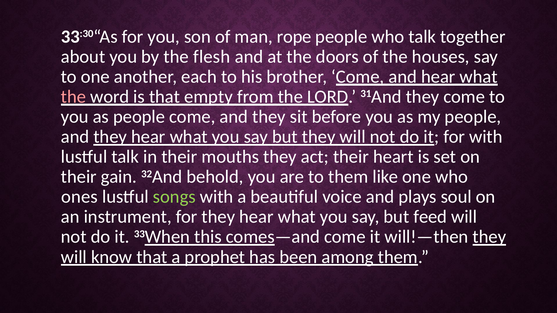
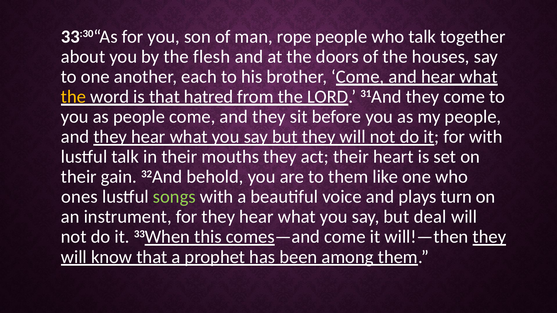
the at (73, 97) colour: pink -> yellow
empty: empty -> hatred
soul: soul -> turn
feed: feed -> deal
